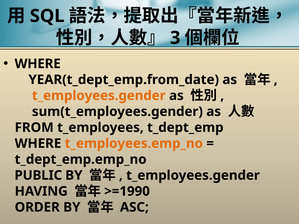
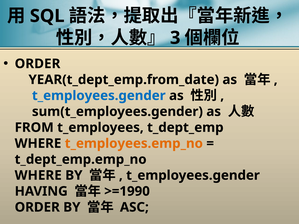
WHERE at (38, 64): WHERE -> ORDER
t_employees.gender at (99, 96) colour: orange -> blue
PUBLIC at (38, 176): PUBLIC -> WHERE
